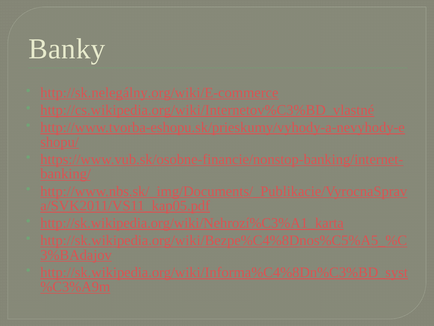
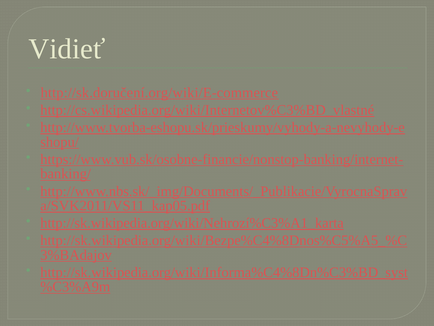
Banky: Banky -> Vidieť
http://sk.nelegálny.org/wiki/E-commerce: http://sk.nelegálny.org/wiki/E-commerce -> http://sk.doručení.org/wiki/E-commerce
